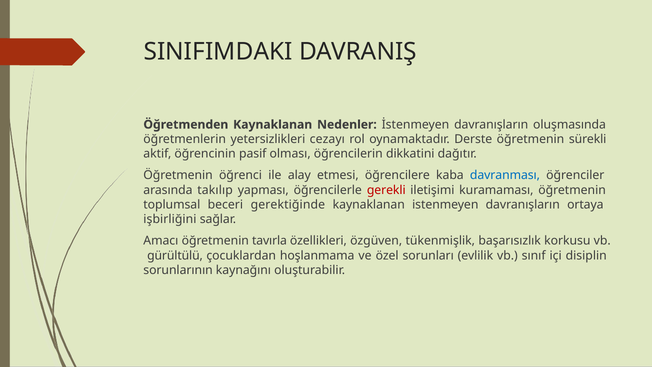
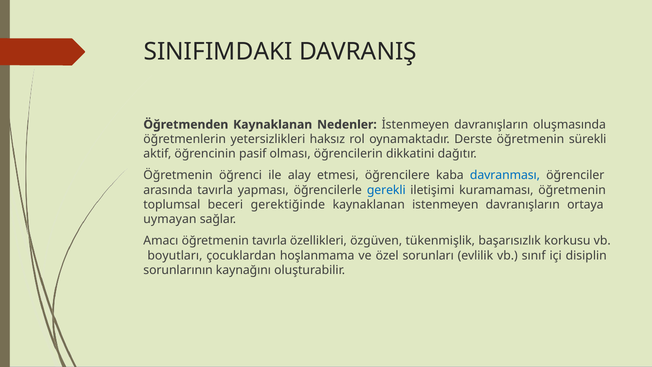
cezayı: cezayı -> haksız
arasında takılıp: takılıp -> tavırla
gerekli colour: red -> blue
işbirliğini: işbirliğini -> uymayan
gürültülü: gürültülü -> boyutları
